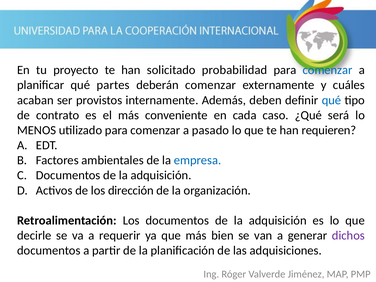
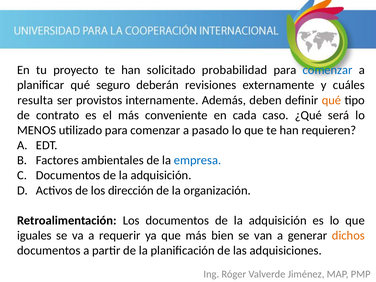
partes: partes -> seguro
deberán comenzar: comenzar -> revisiones
acaban: acaban -> resulta
qué at (331, 100) colour: blue -> orange
decirle: decirle -> iguales
dichos colour: purple -> orange
